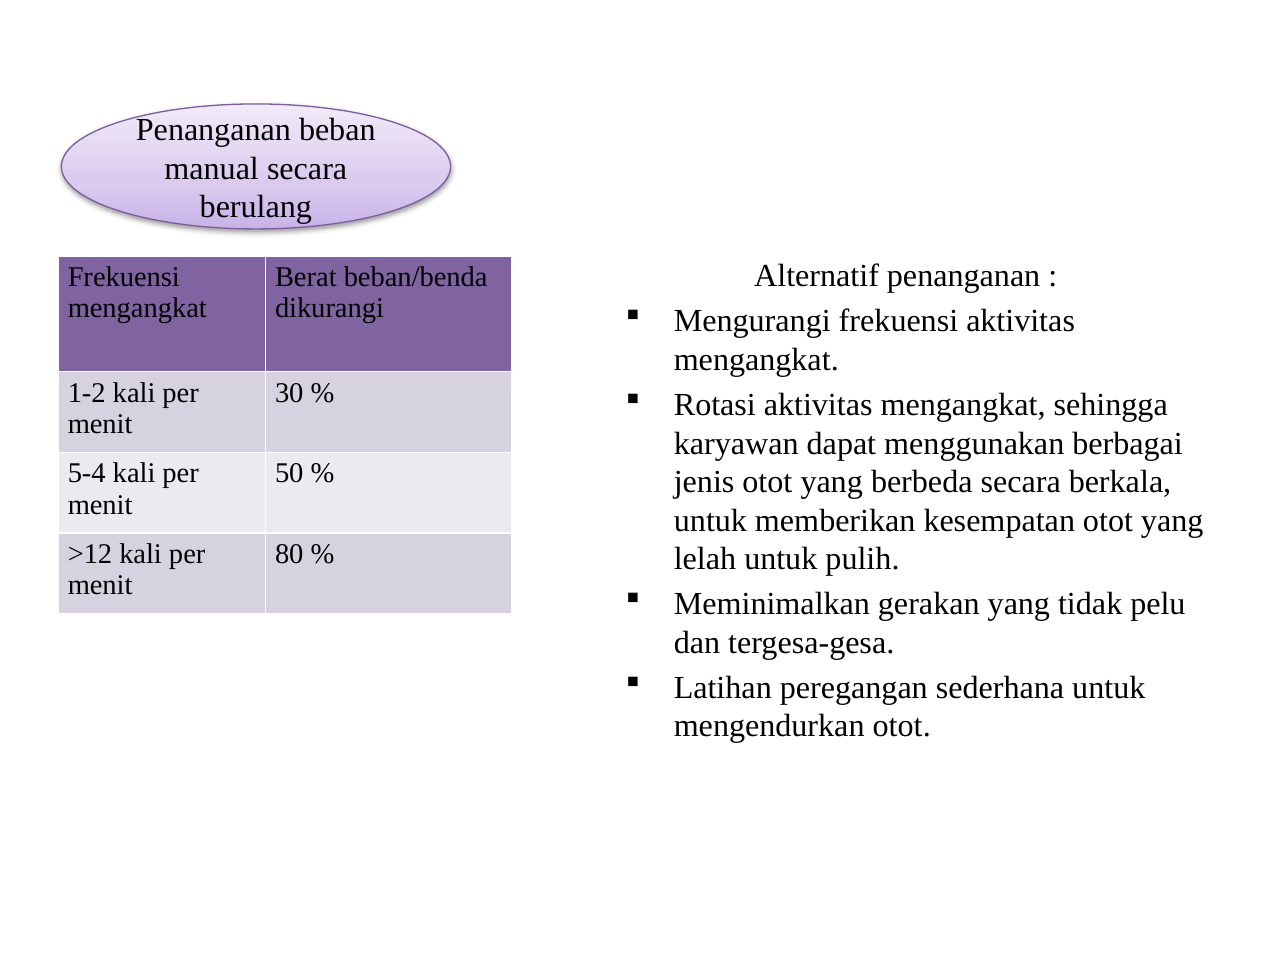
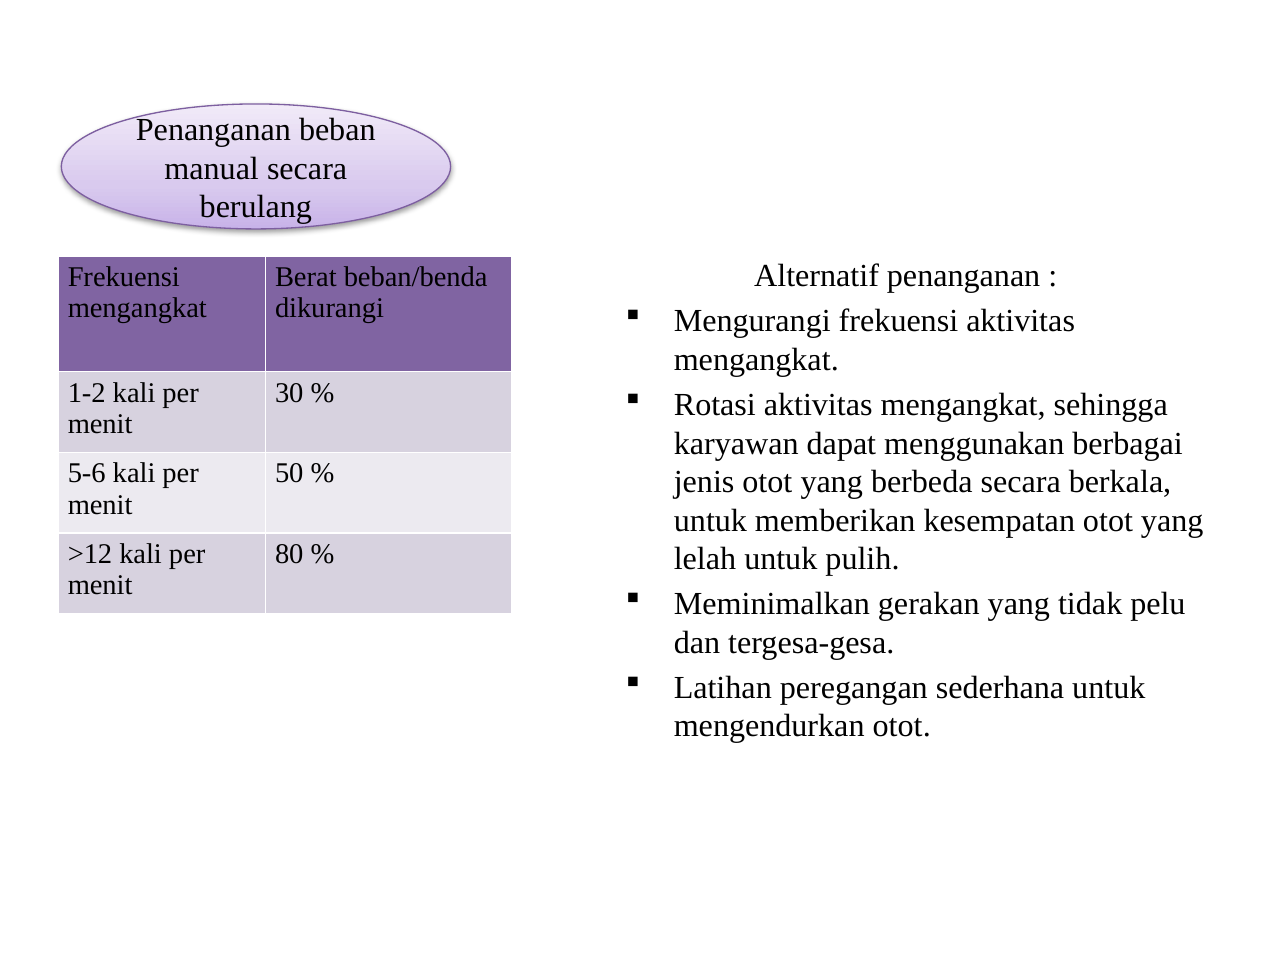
5-4: 5-4 -> 5-6
